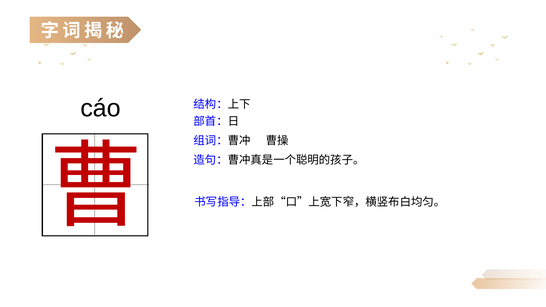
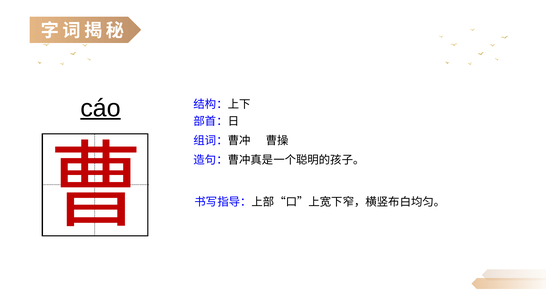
cáo underline: none -> present
